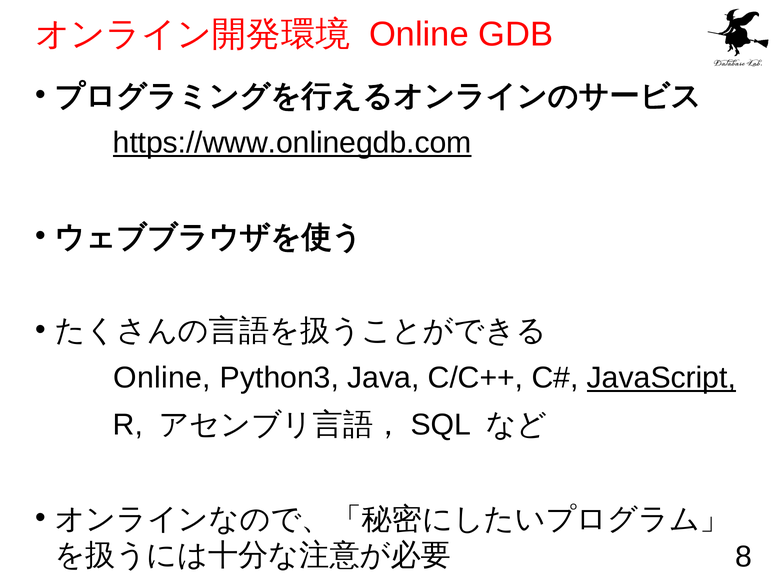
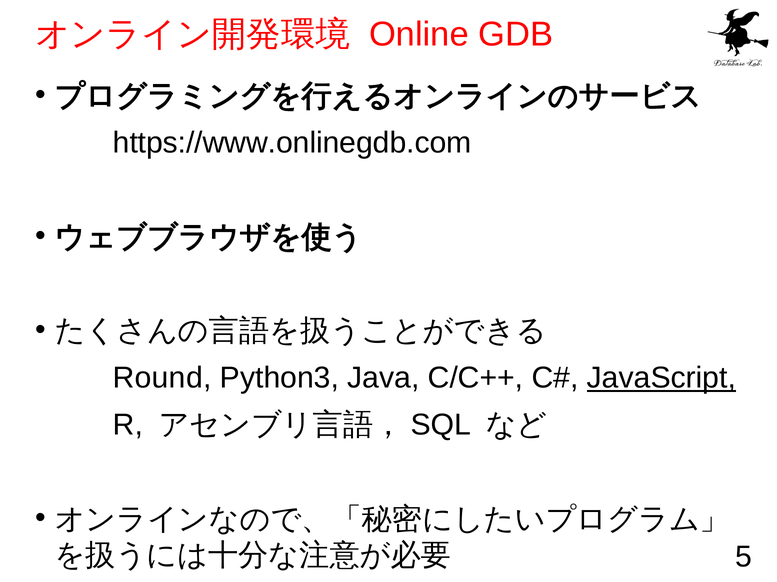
https://www.onlinegdb.com underline: present -> none
Online at (162, 378): Online -> Round
8: 8 -> 5
